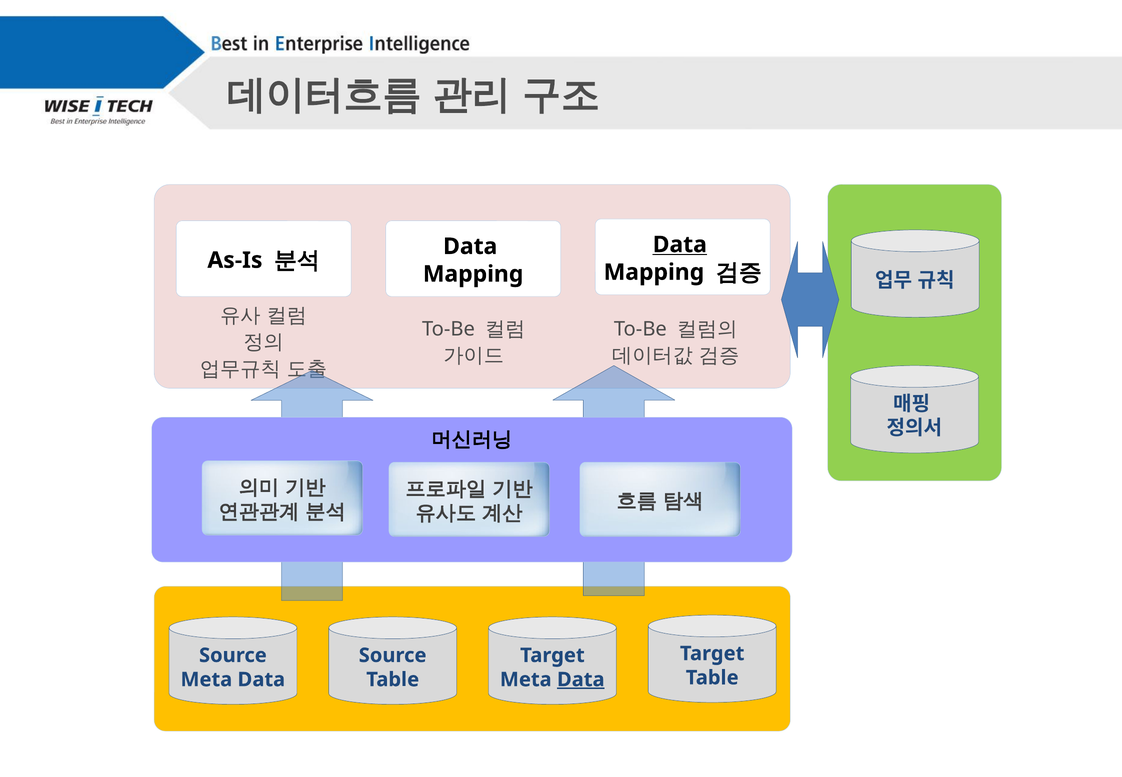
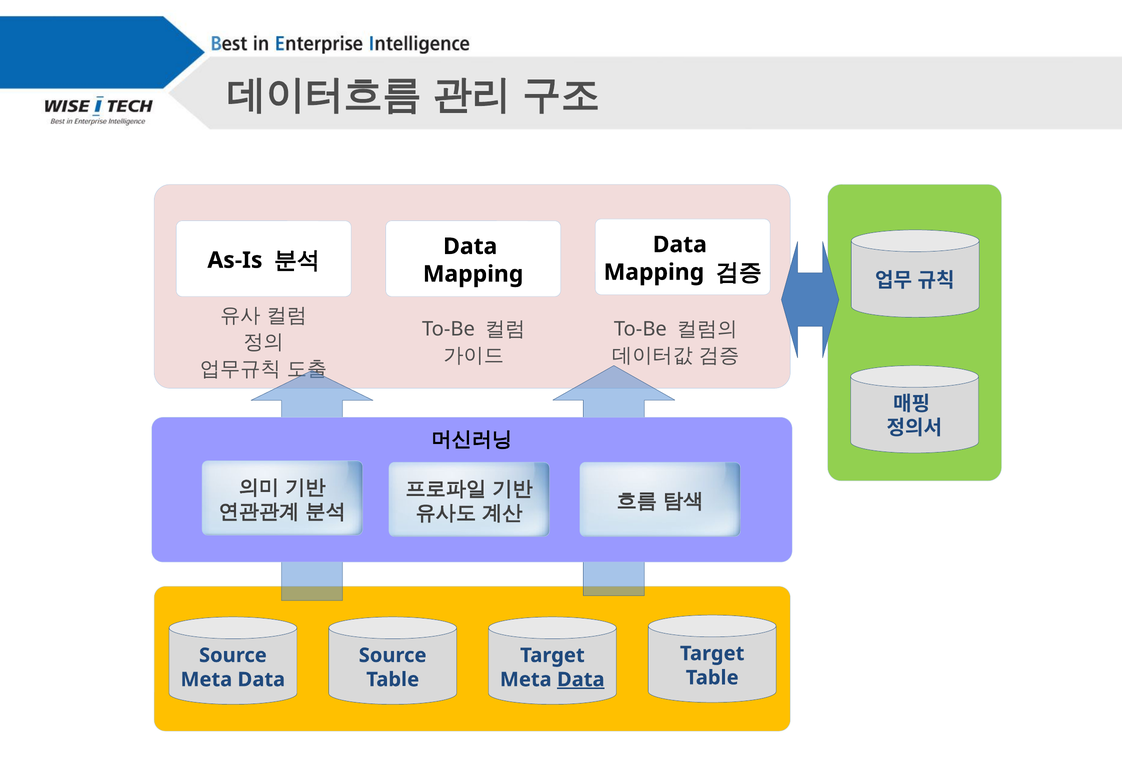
Data at (680, 245) underline: present -> none
